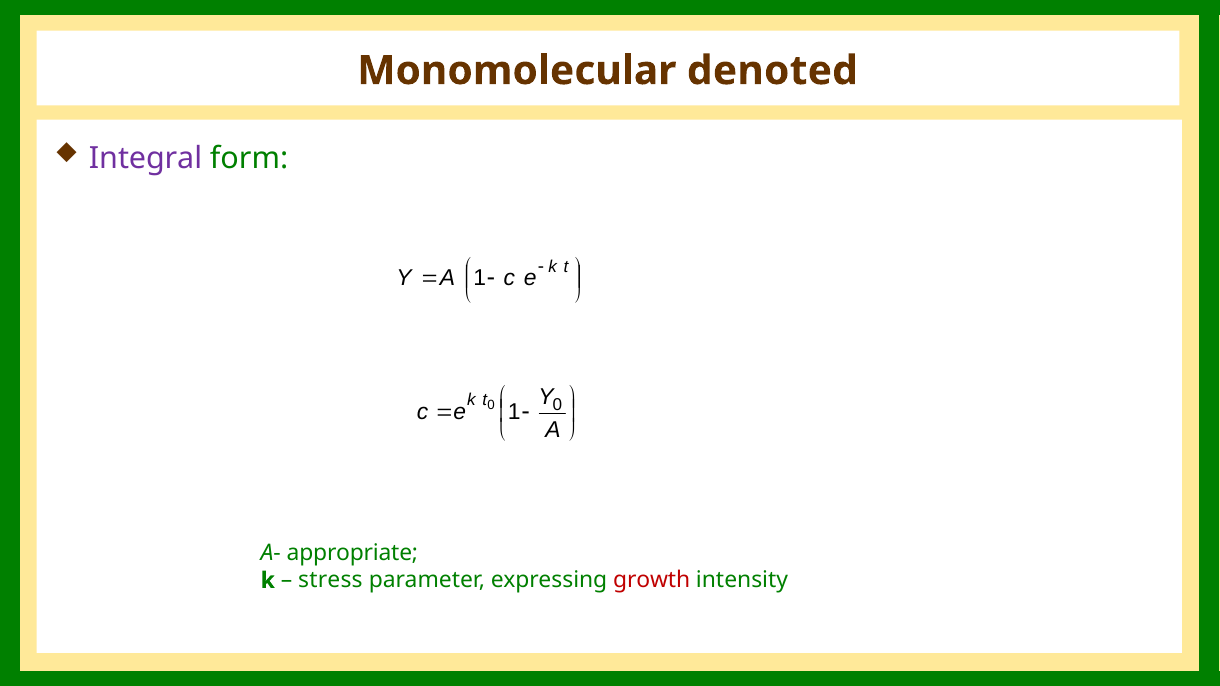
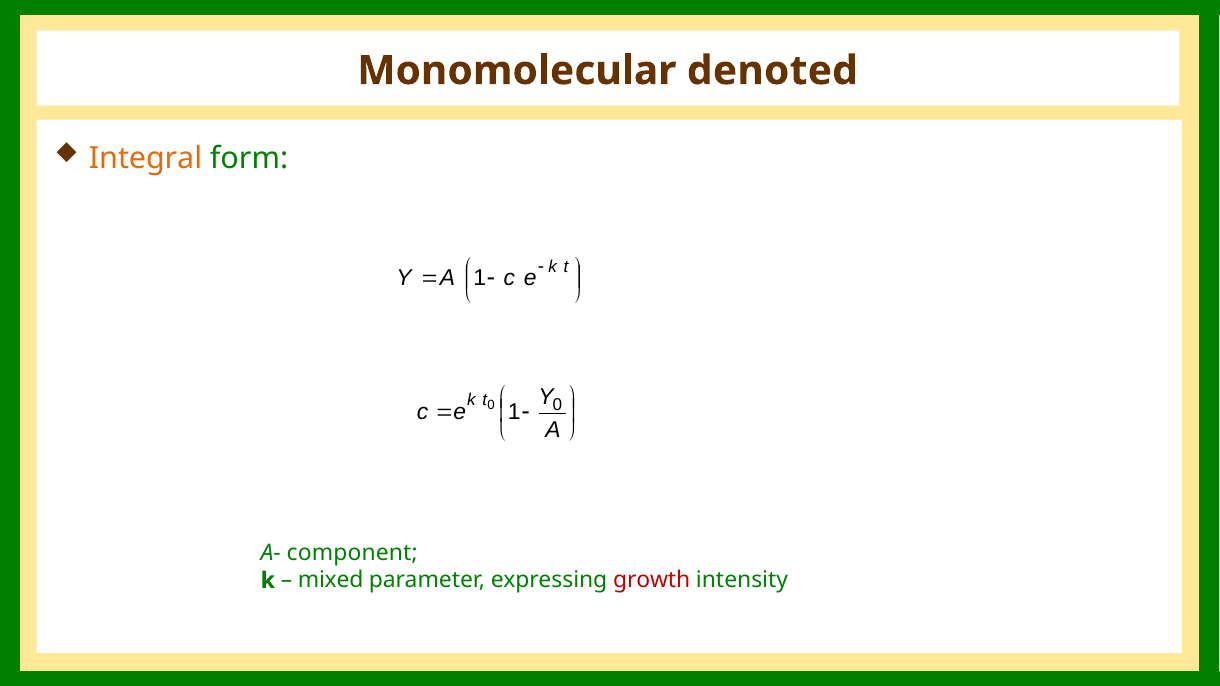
Integral colour: purple -> orange
appropriate: appropriate -> component
stress: stress -> mixed
